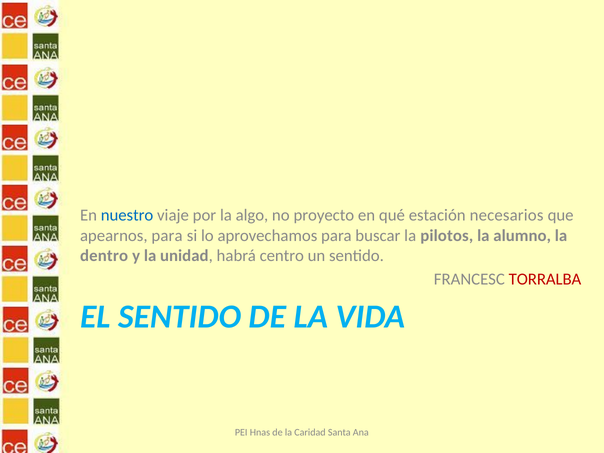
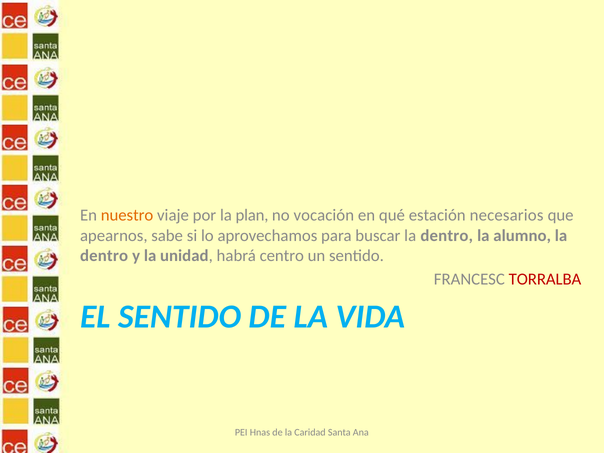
nuestro colour: blue -> orange
algo: algo -> plan
proyecto: proyecto -> vocación
apearnos para: para -> sabe
buscar la pilotos: pilotos -> dentro
